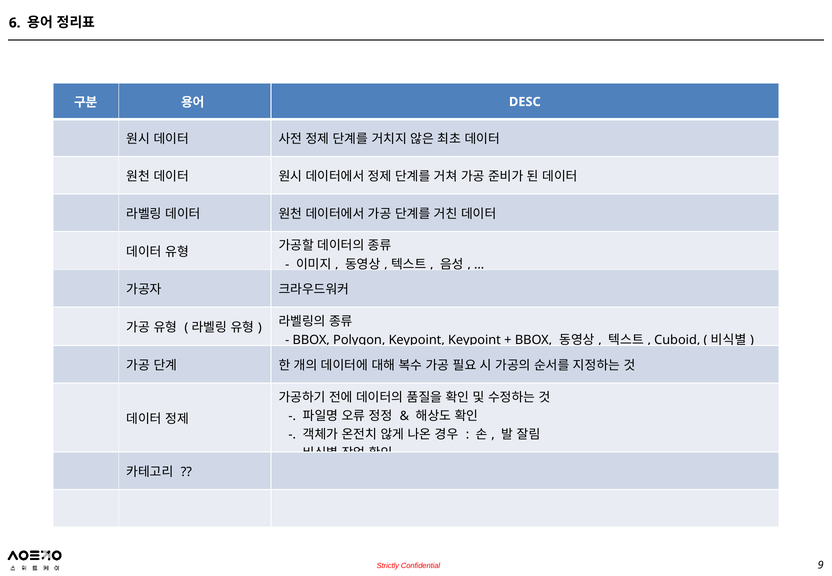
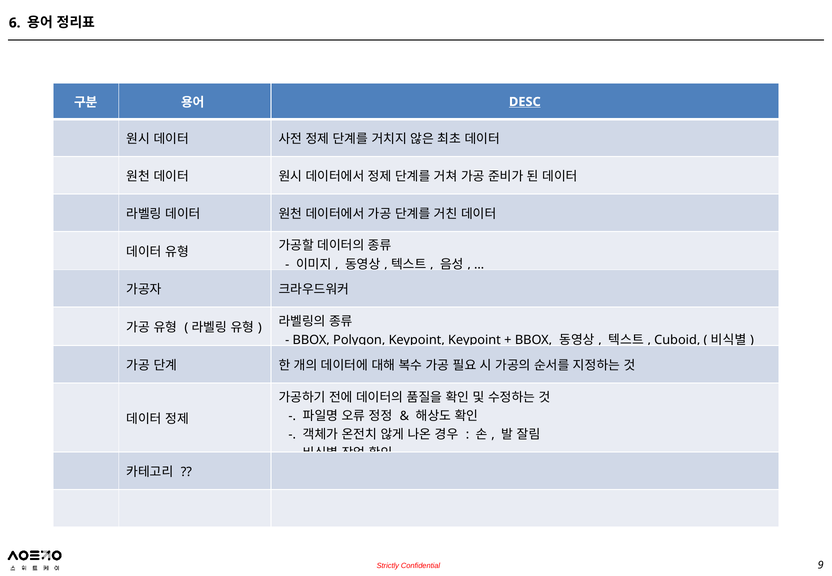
DESC underline: none -> present
